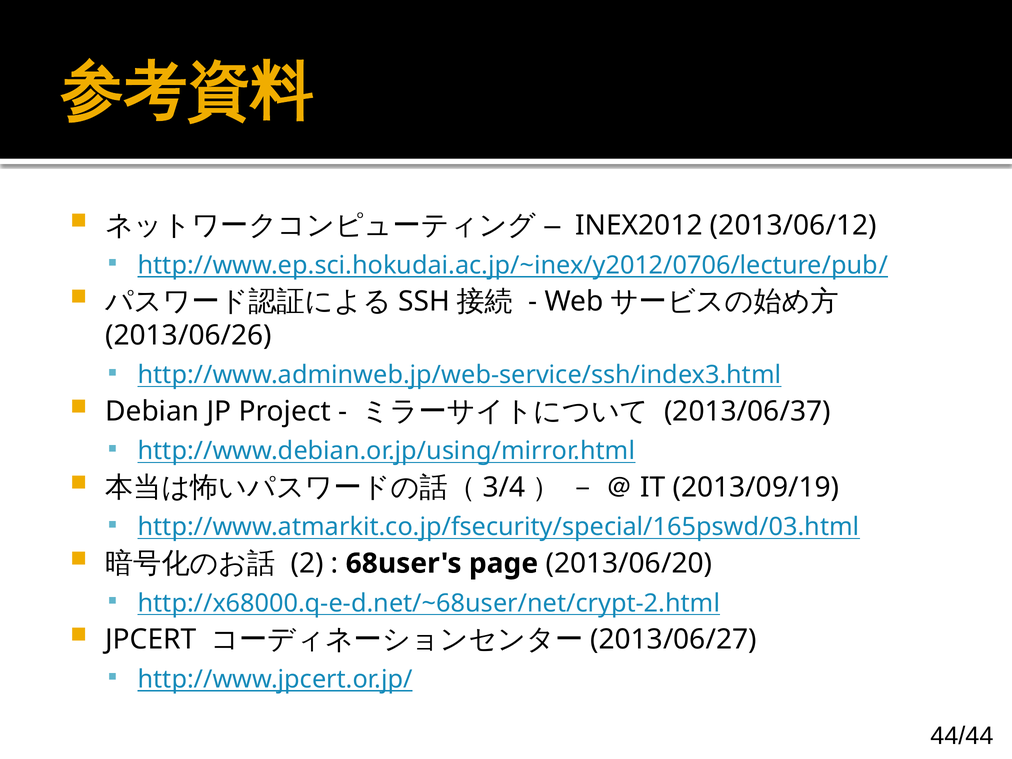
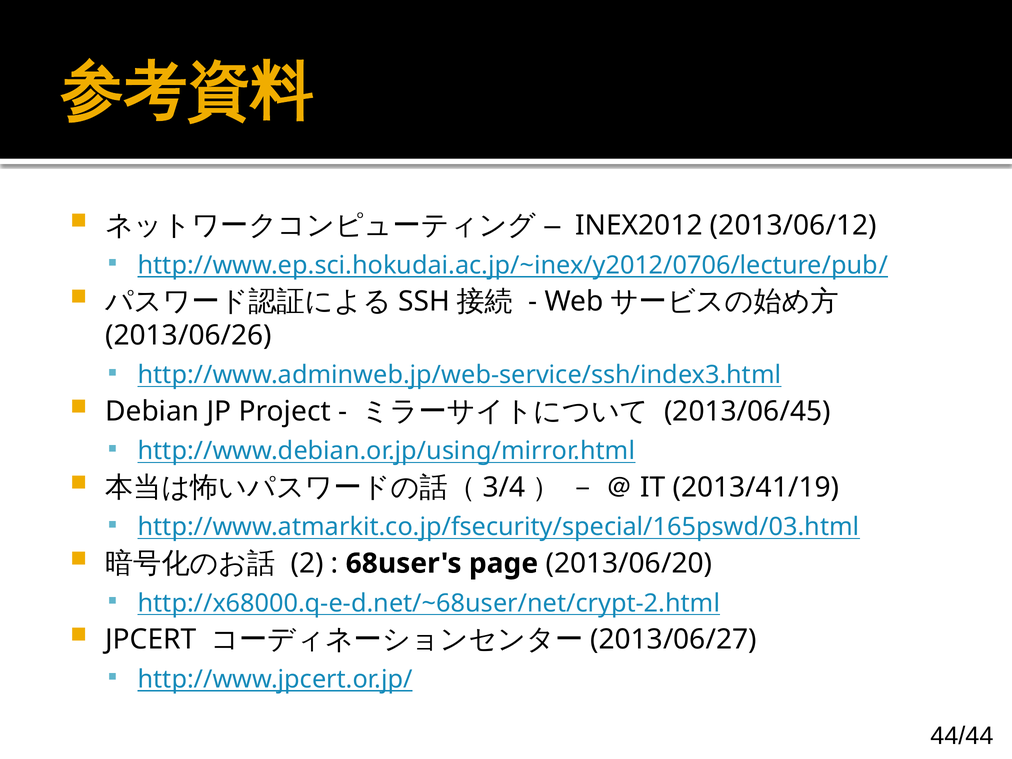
2013/06/37: 2013/06/37 -> 2013/06/45
2013/09/19: 2013/09/19 -> 2013/41/19
